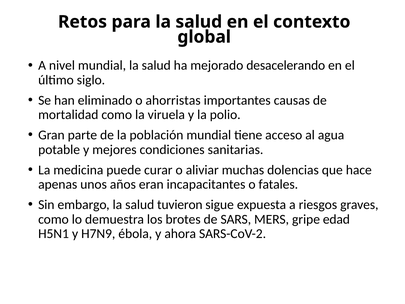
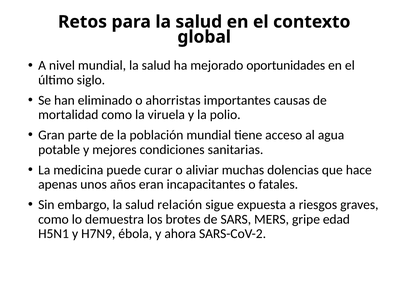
desacelerando: desacelerando -> oportunidades
tuvieron: tuvieron -> relación
